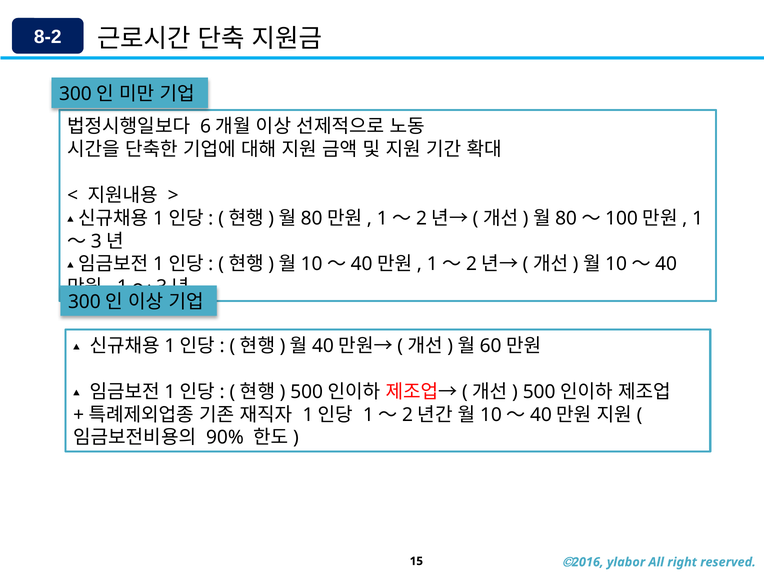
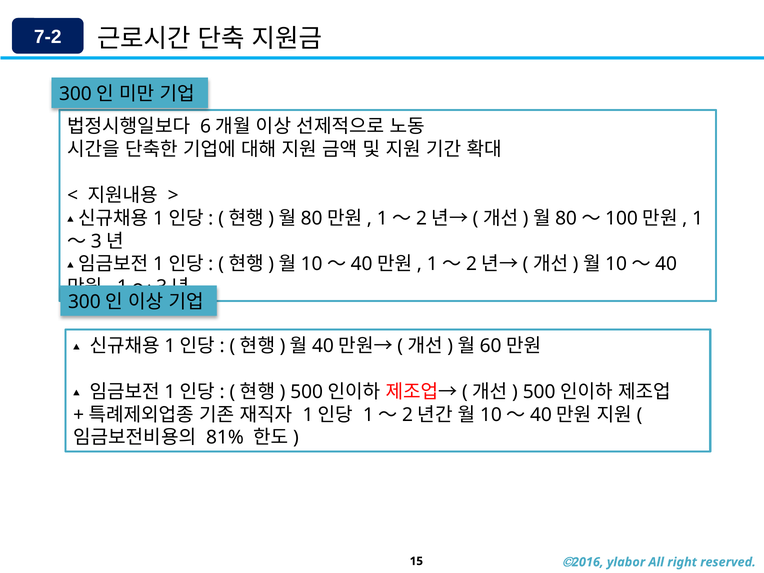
8-2: 8-2 -> 7-2
90%: 90% -> 81%
